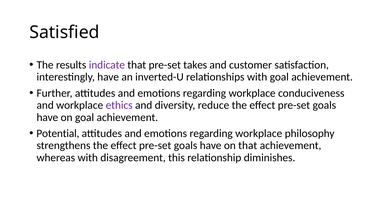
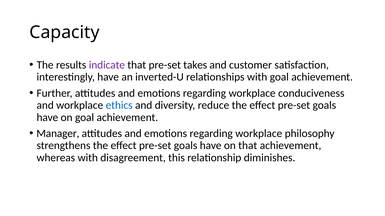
Satisfied: Satisfied -> Capacity
ethics colour: purple -> blue
Potential: Potential -> Manager
